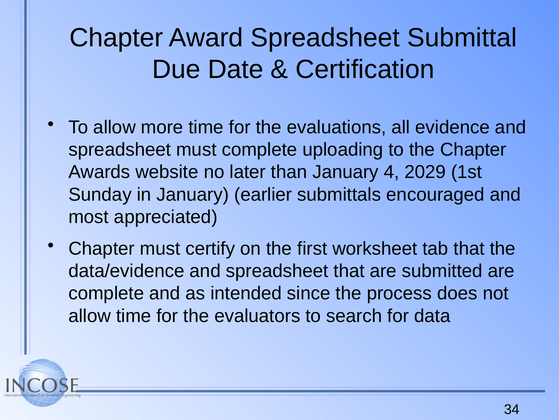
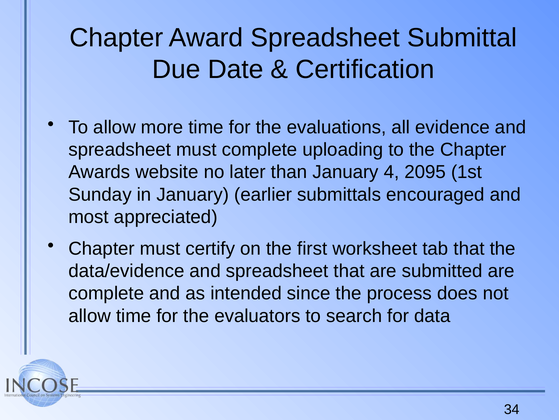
2029: 2029 -> 2095
